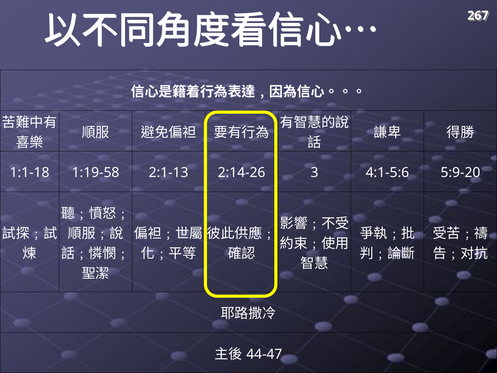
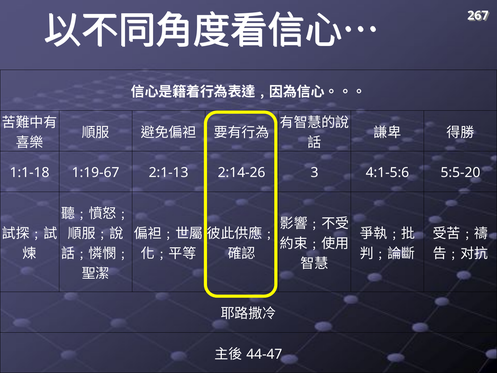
1:19-58: 1:19-58 -> 1:19-67
5:9-20: 5:9-20 -> 5:5-20
